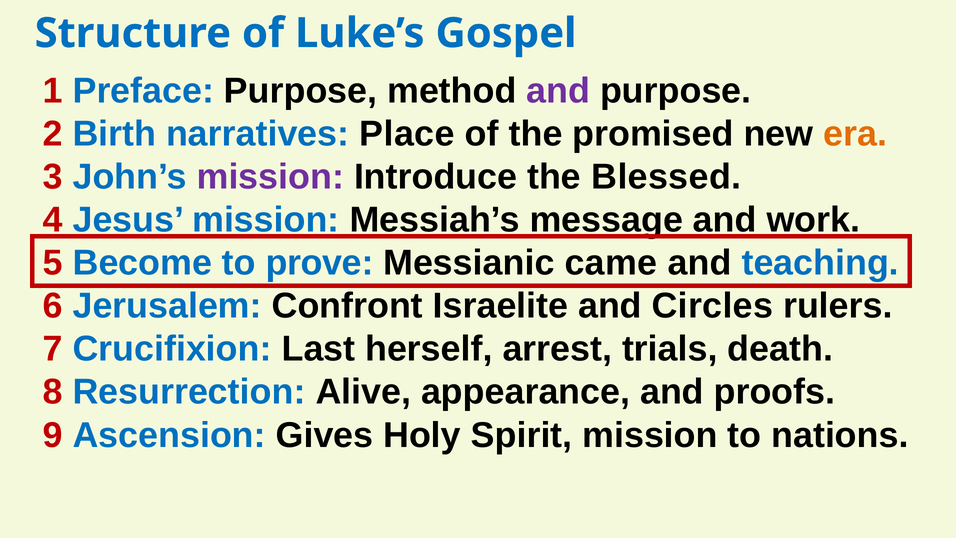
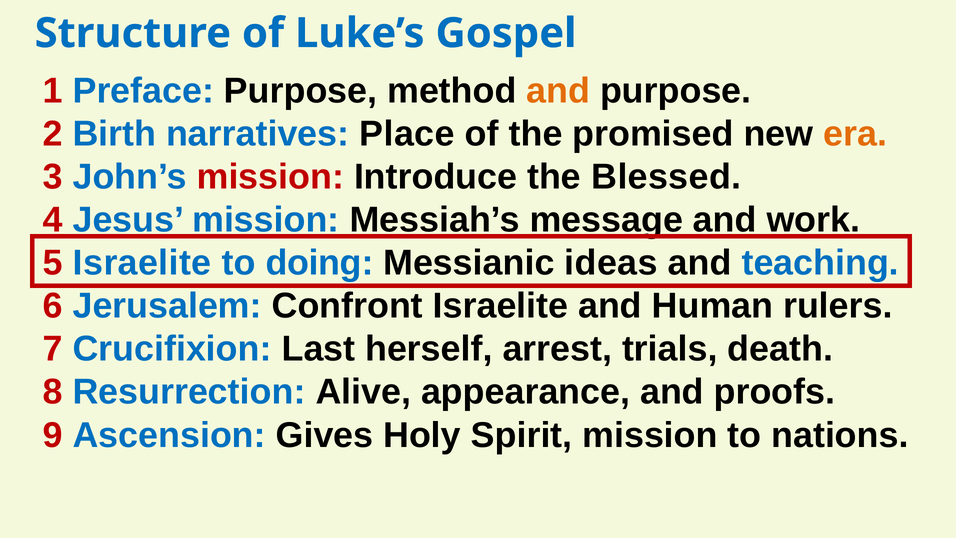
and at (558, 91) colour: purple -> orange
mission at (270, 177) colour: purple -> red
5 Become: Become -> Israelite
prove: prove -> doing
came: came -> ideas
Circles: Circles -> Human
